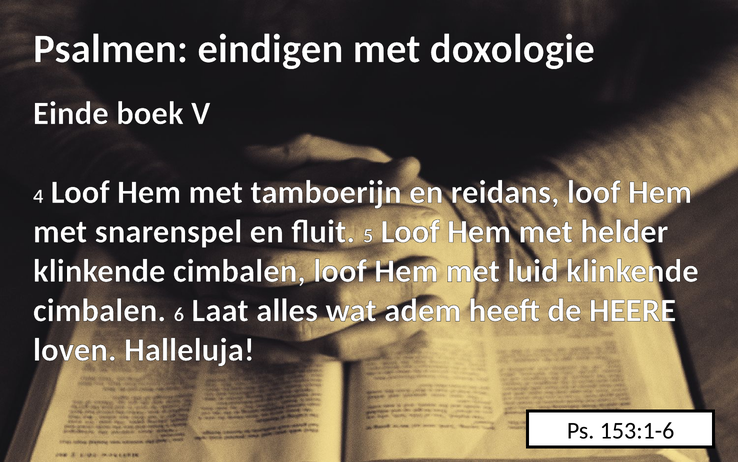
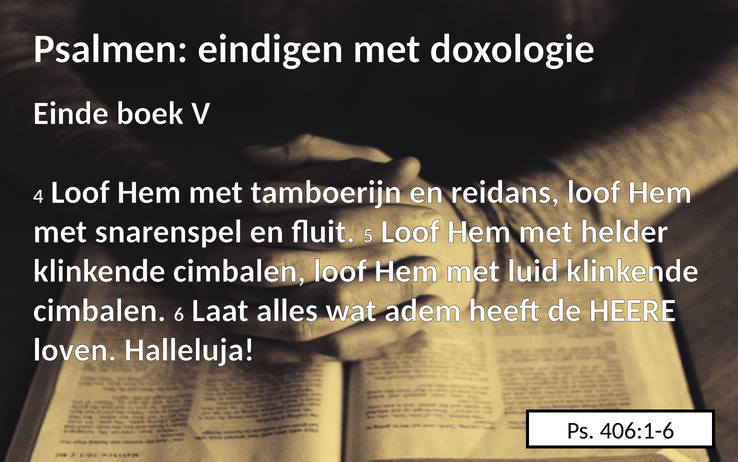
153:1-6: 153:1-6 -> 406:1-6
